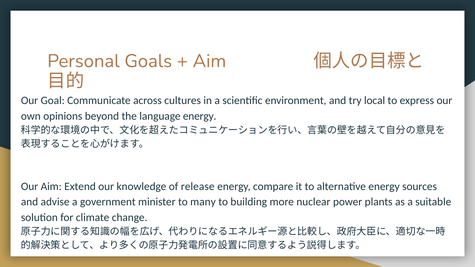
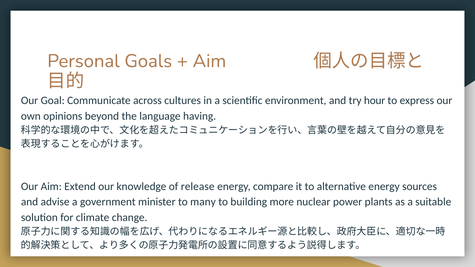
local: local -> hour
language energy: energy -> having
